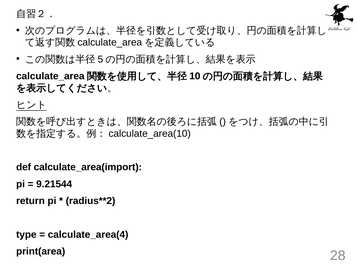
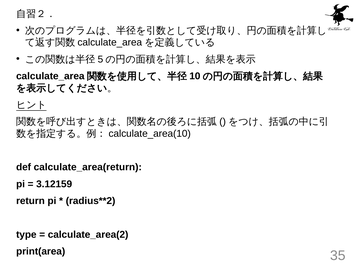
calculate_area(import: calculate_area(import -> calculate_area(return
9.21544: 9.21544 -> 3.12159
calculate_area(4: calculate_area(4 -> calculate_area(2
28: 28 -> 35
